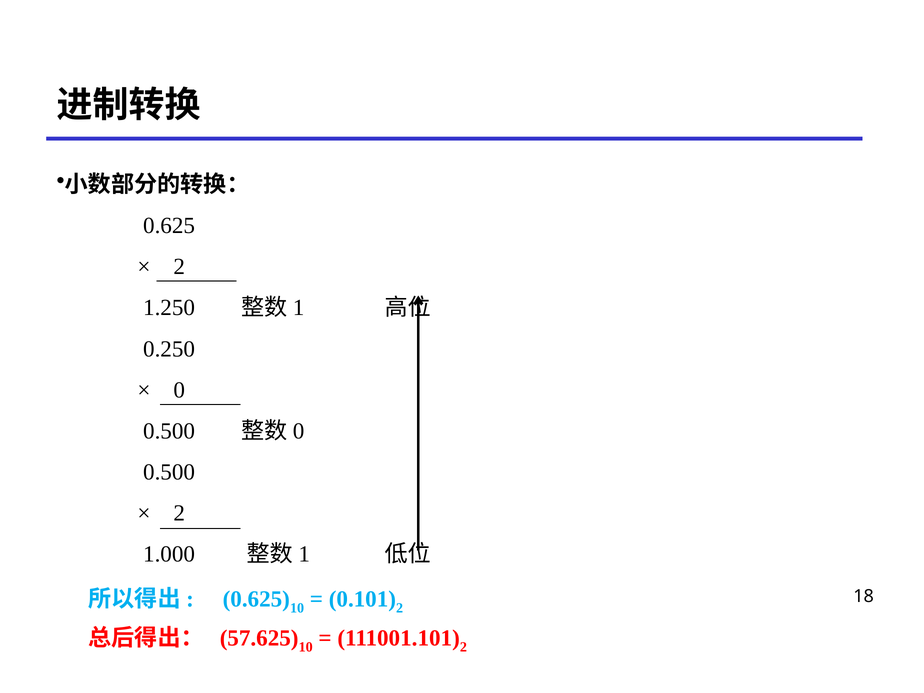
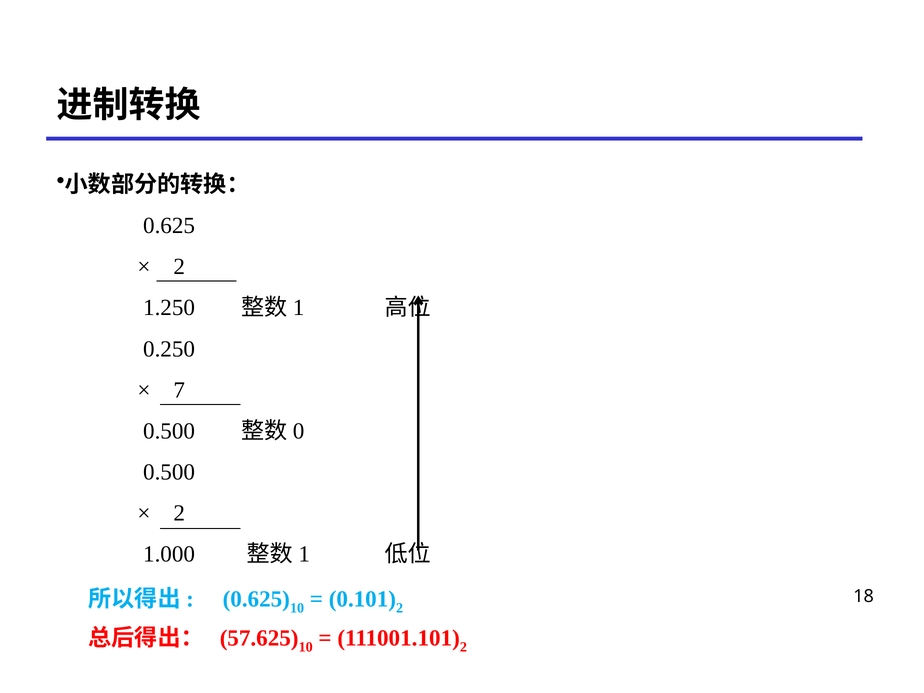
0: 0 -> 7
